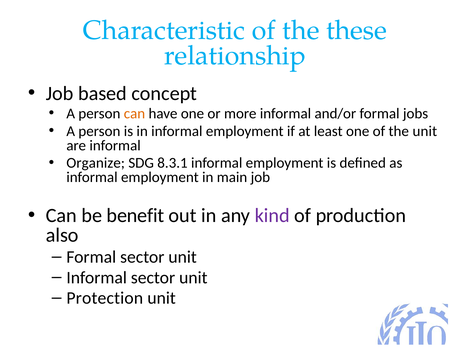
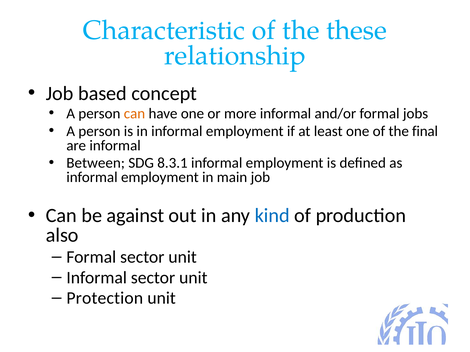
the unit: unit -> final
Organize: Organize -> Between
benefit: benefit -> against
kind colour: purple -> blue
